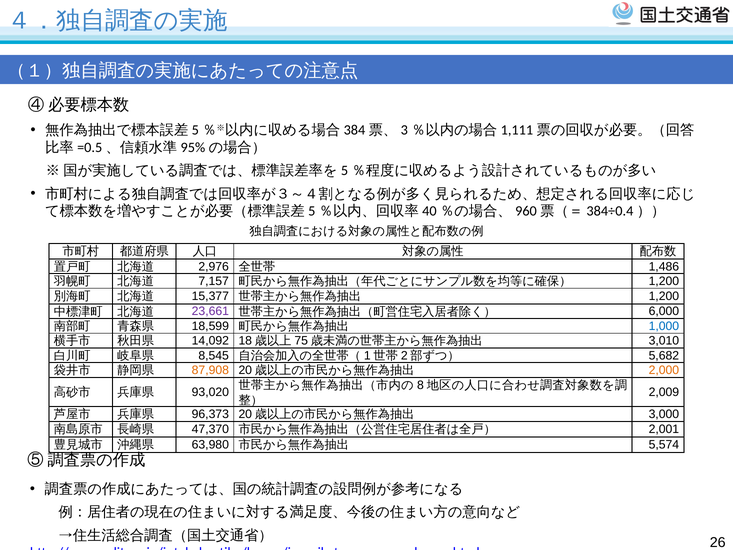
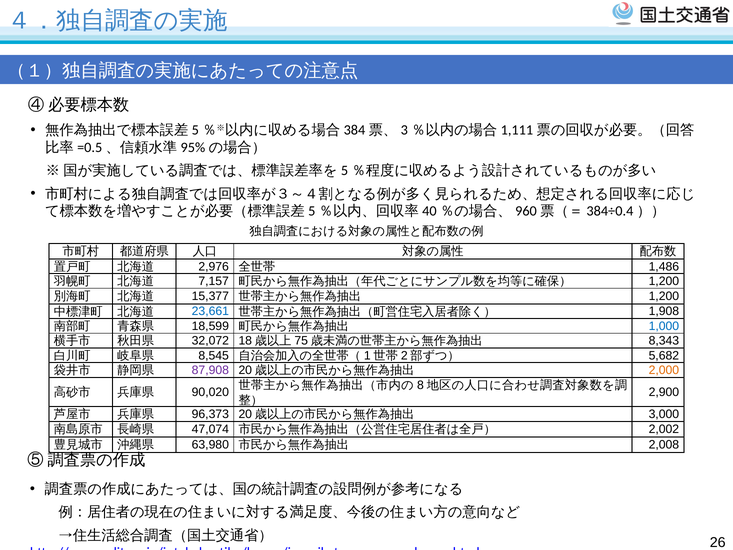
23,661 colour: purple -> blue
6,000: 6,000 -> 1,908
14,092: 14,092 -> 32,072
3,010: 3,010 -> 8,343
87,908 colour: orange -> purple
2,009: 2,009 -> 2,900
93,020: 93,020 -> 90,020
47,370: 47,370 -> 47,074
2,001: 2,001 -> 2,002
5,574: 5,574 -> 2,008
